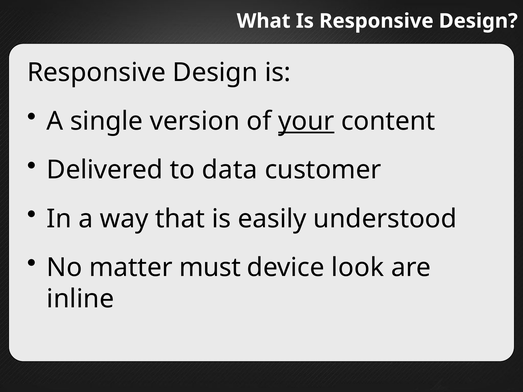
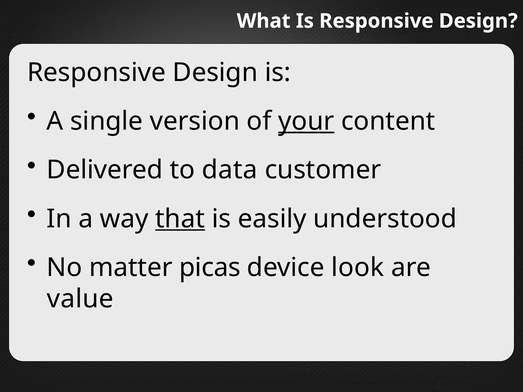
that underline: none -> present
must: must -> picas
inline: inline -> value
